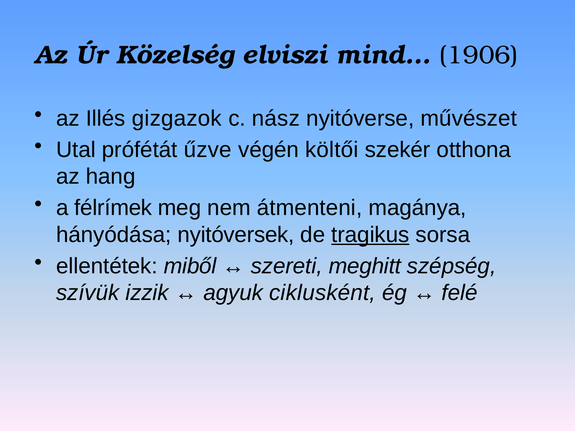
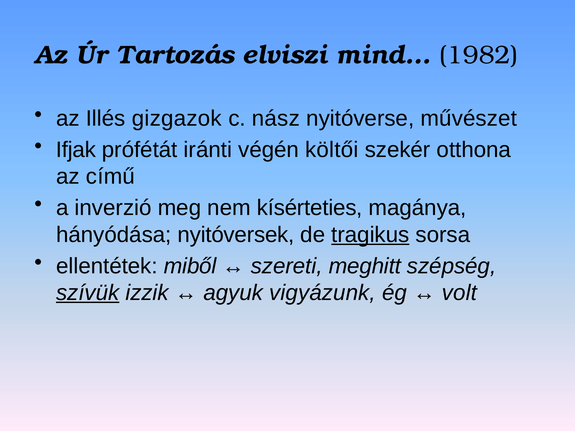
Közelség: Közelség -> Tartozás
1906: 1906 -> 1982
Utal: Utal -> Ifjak
űzve: űzve -> iránti
hang: hang -> című
félrímek: félrímek -> inverzió
átmenteni: átmenteni -> kísérteties
szívük underline: none -> present
ciklusként: ciklusként -> vigyázunk
felé: felé -> volt
